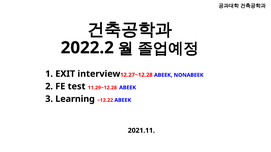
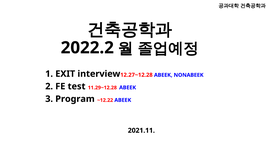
Learning: Learning -> Program
